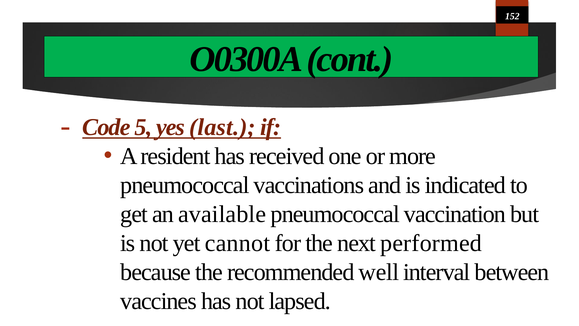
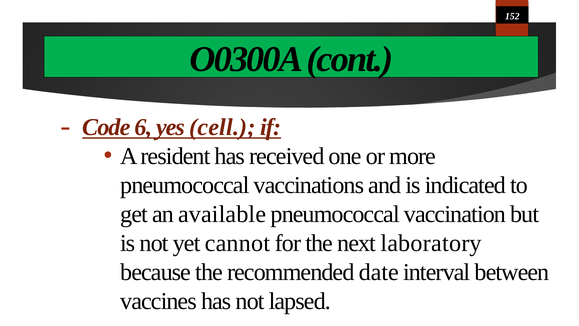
5: 5 -> 6
last: last -> cell
performed: performed -> laboratory
well: well -> date
